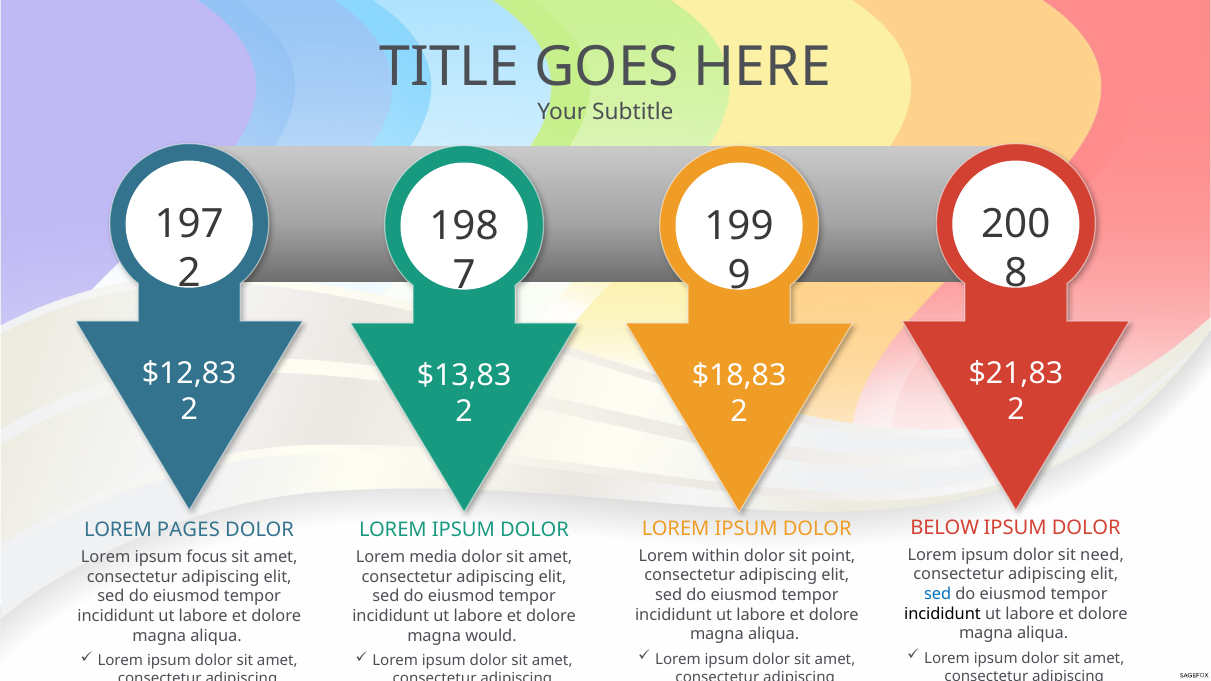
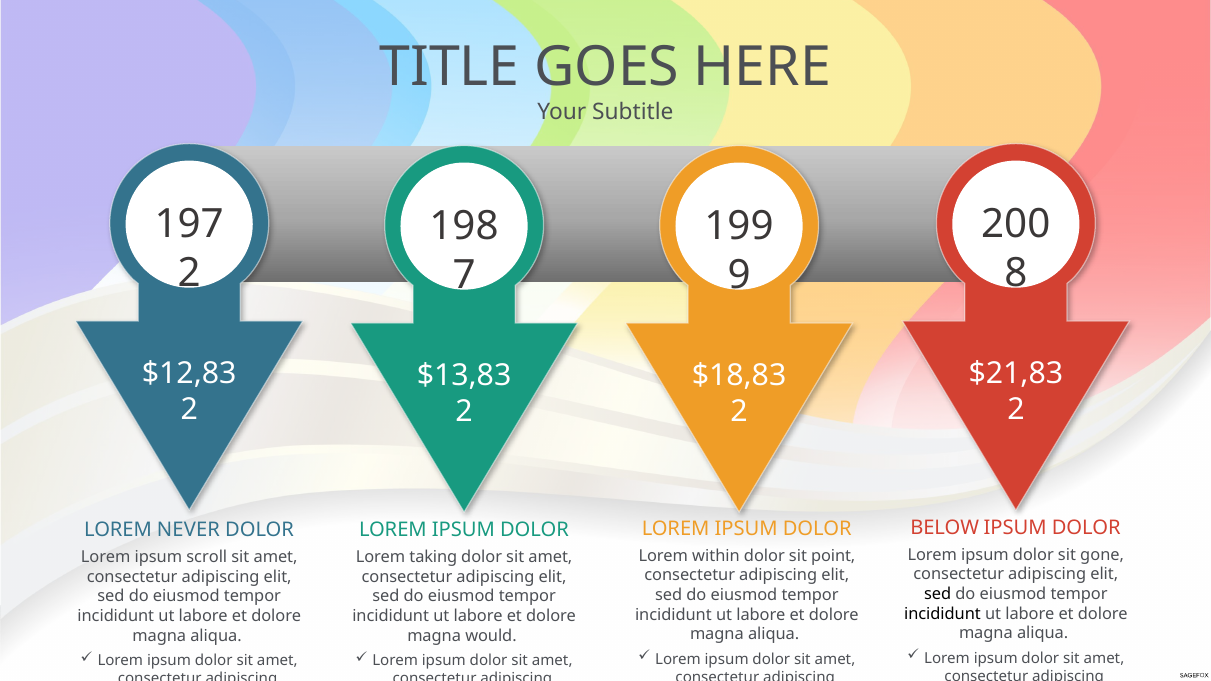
PAGES: PAGES -> NEVER
need: need -> gone
focus: focus -> scroll
media: media -> taking
sed at (938, 594) colour: blue -> black
